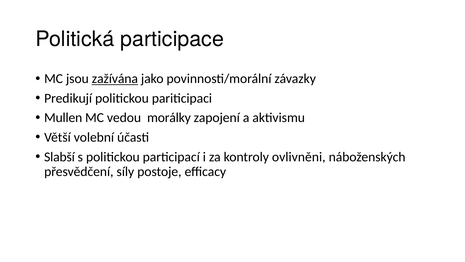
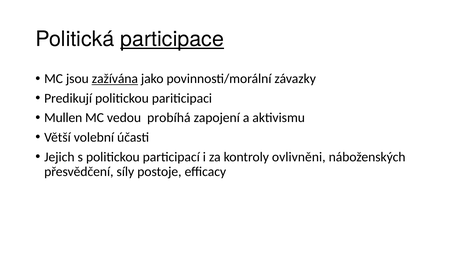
participace underline: none -> present
morálky: morálky -> probíhá
Slabší: Slabší -> Jejich
